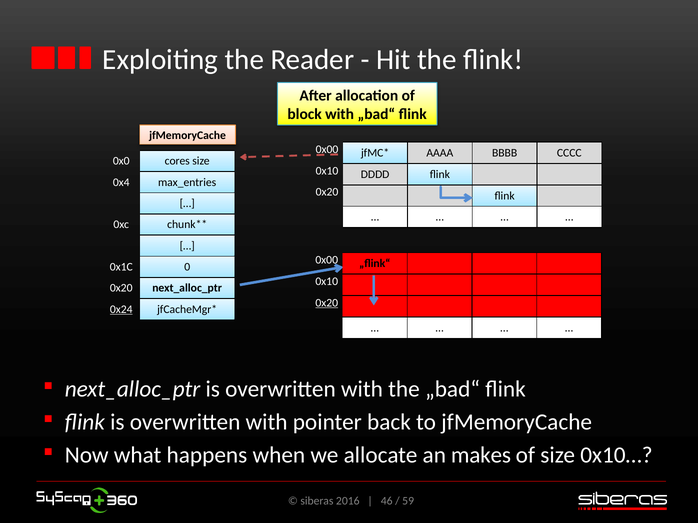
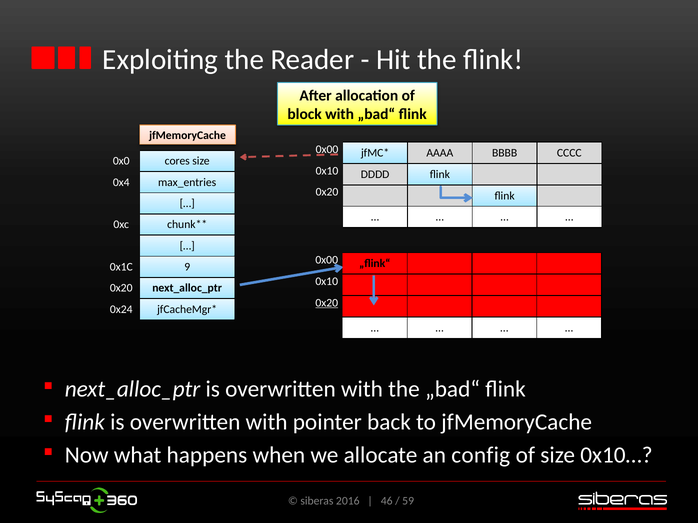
0: 0 -> 9
0x24 underline: present -> none
makes: makes -> config
